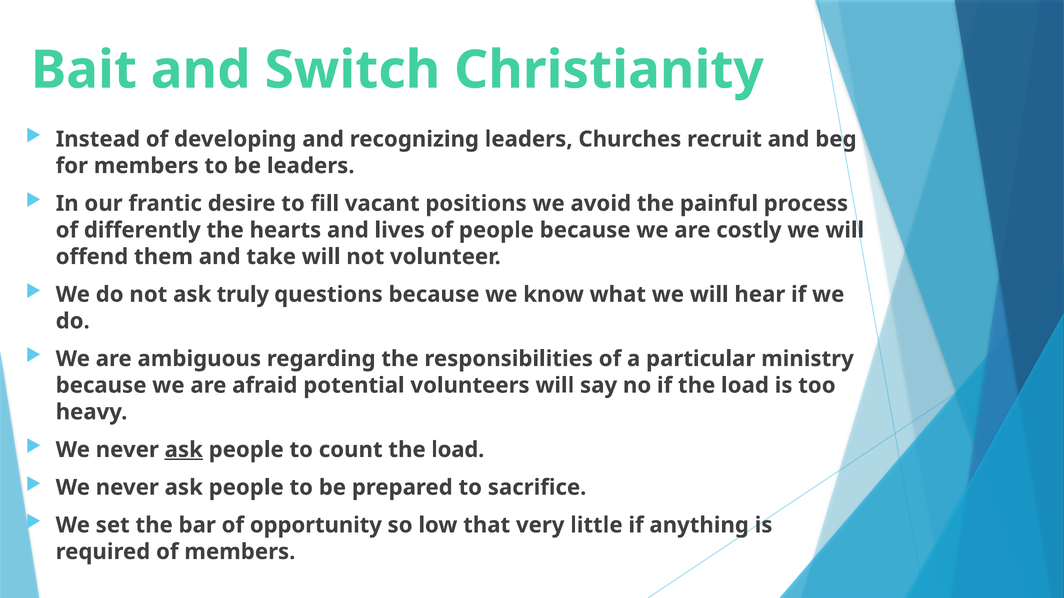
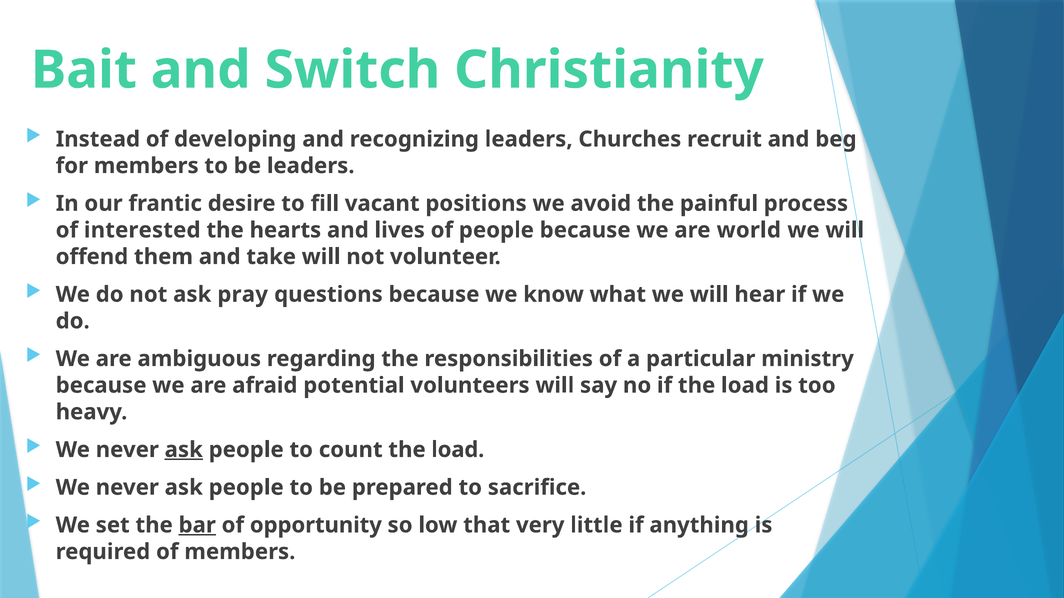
differently: differently -> interested
costly: costly -> world
truly: truly -> pray
bar underline: none -> present
